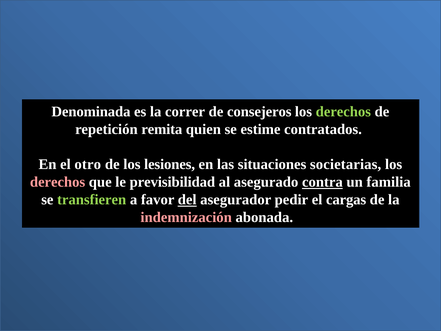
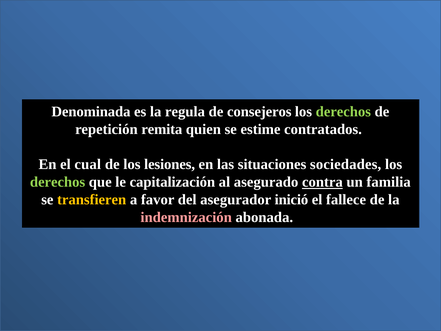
correr: correr -> regula
otro: otro -> cual
societarias: societarias -> sociedades
derechos at (58, 182) colour: pink -> light green
previsibilidad: previsibilidad -> capitalización
transfieren colour: light green -> yellow
del underline: present -> none
pedir: pedir -> inició
cargas: cargas -> fallece
